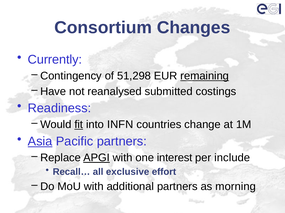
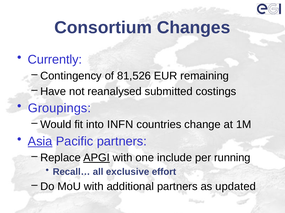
51,298: 51,298 -> 81,526
remaining underline: present -> none
Readiness: Readiness -> Groupings
fit underline: present -> none
interest: interest -> include
include: include -> running
morning: morning -> updated
